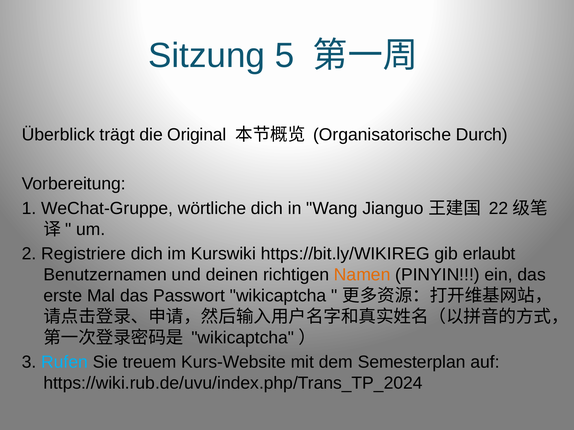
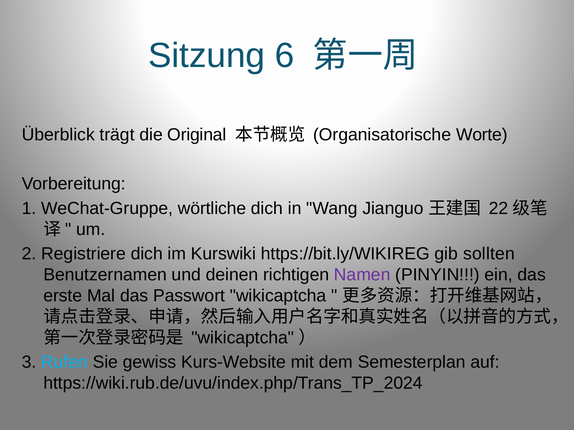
5: 5 -> 6
Durch: Durch -> Worte
erlaubt: erlaubt -> sollten
Namen colour: orange -> purple
treuem: treuem -> gewiss
